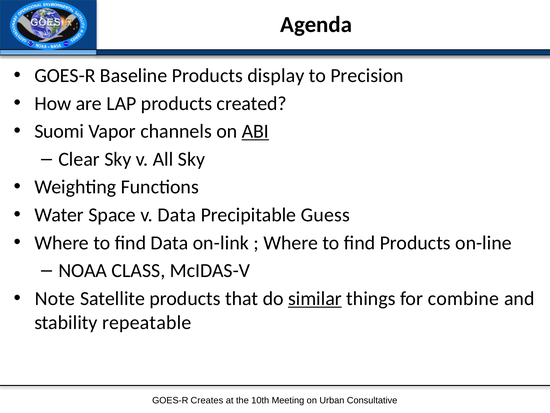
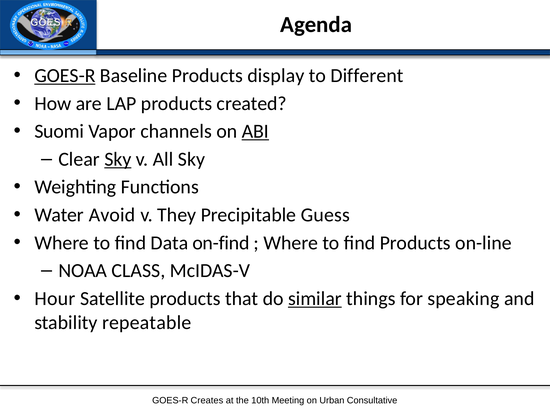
GOES-R at (65, 75) underline: none -> present
Precision: Precision -> Different
Sky at (118, 159) underline: none -> present
Space: Space -> Avoid
v Data: Data -> They
on-link: on-link -> on-find
Note: Note -> Hour
combine: combine -> speaking
